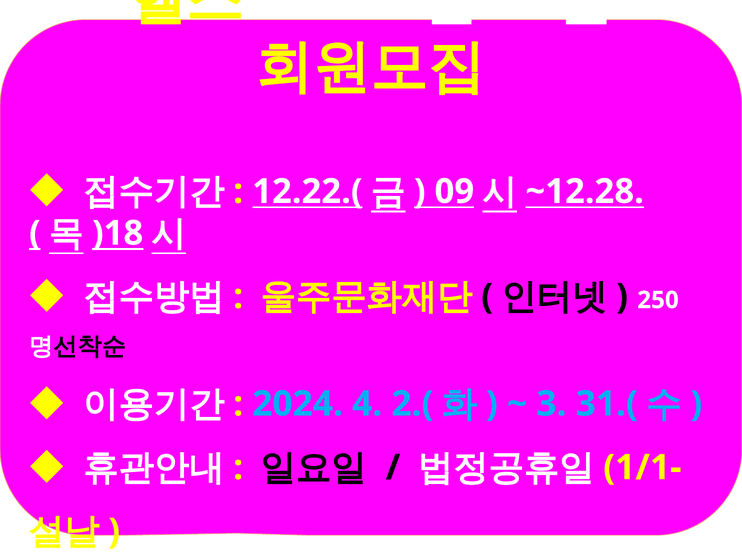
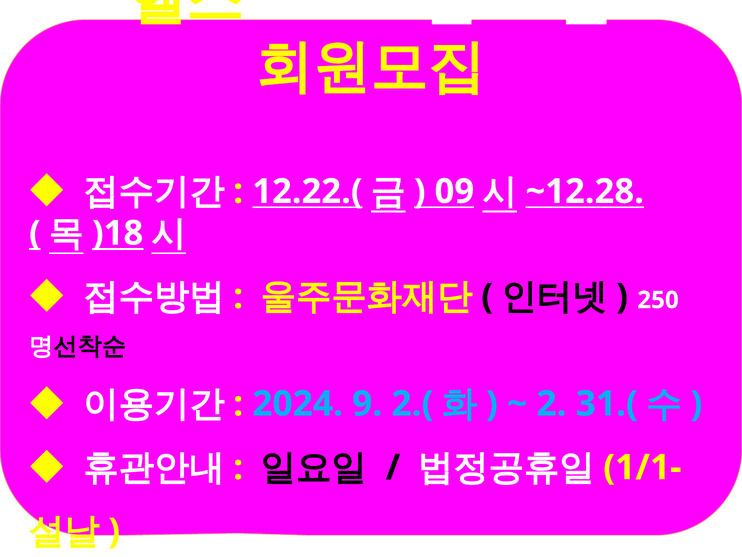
4: 4 -> 9
3: 3 -> 2
